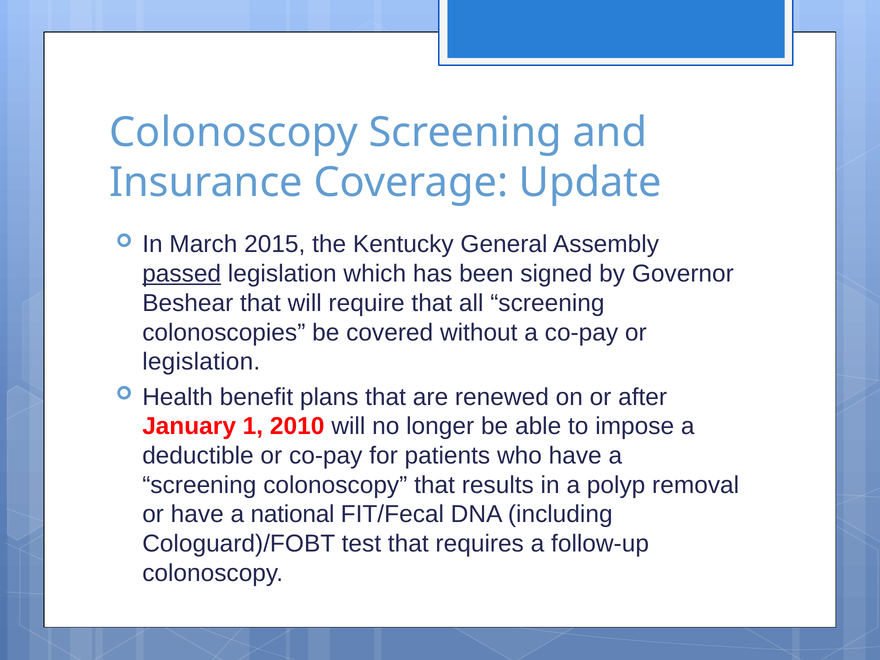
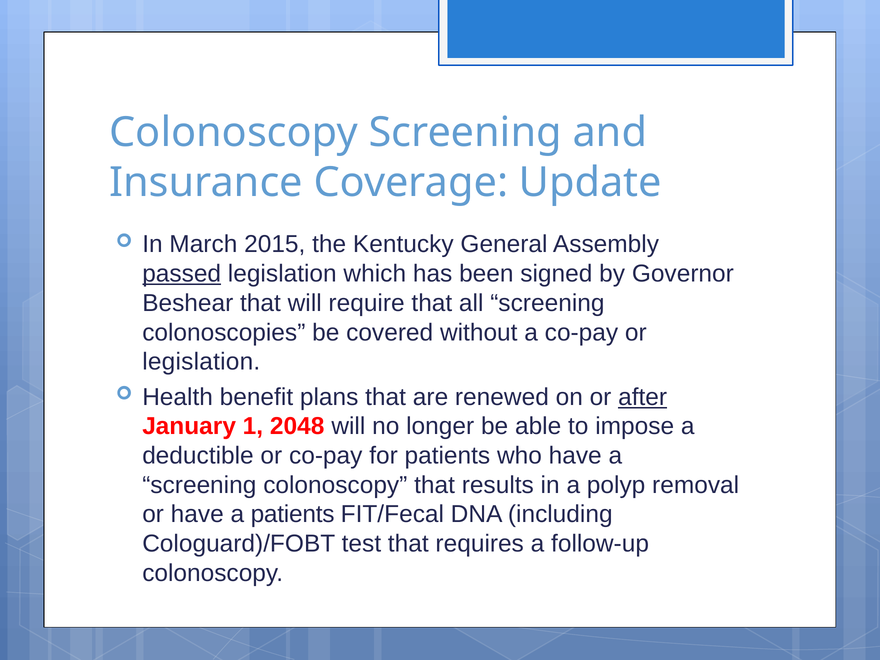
after underline: none -> present
2010: 2010 -> 2048
a national: national -> patients
